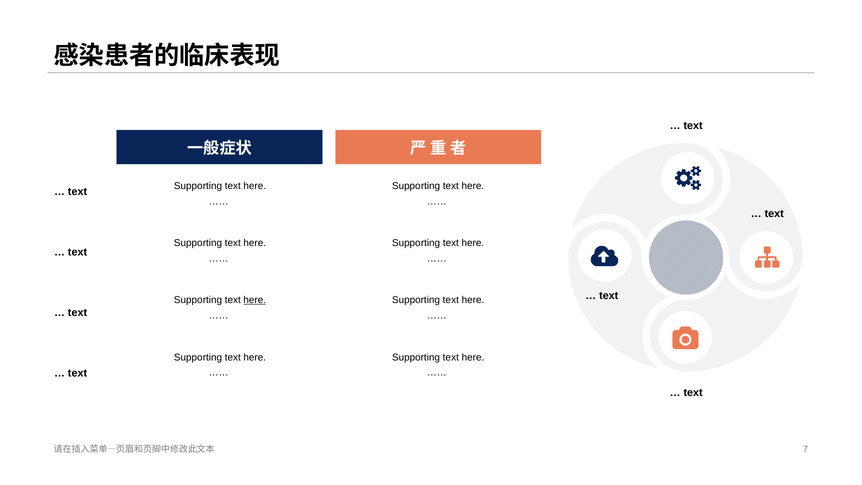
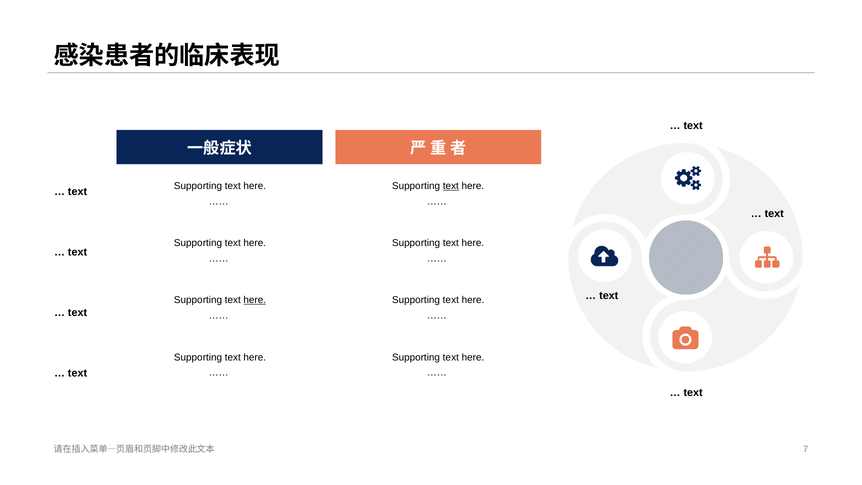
text at (451, 186) underline: none -> present
